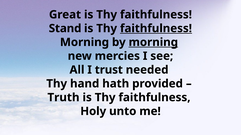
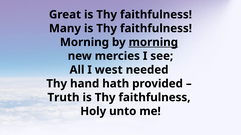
Stand: Stand -> Many
faithfulness at (156, 29) underline: present -> none
trust: trust -> west
